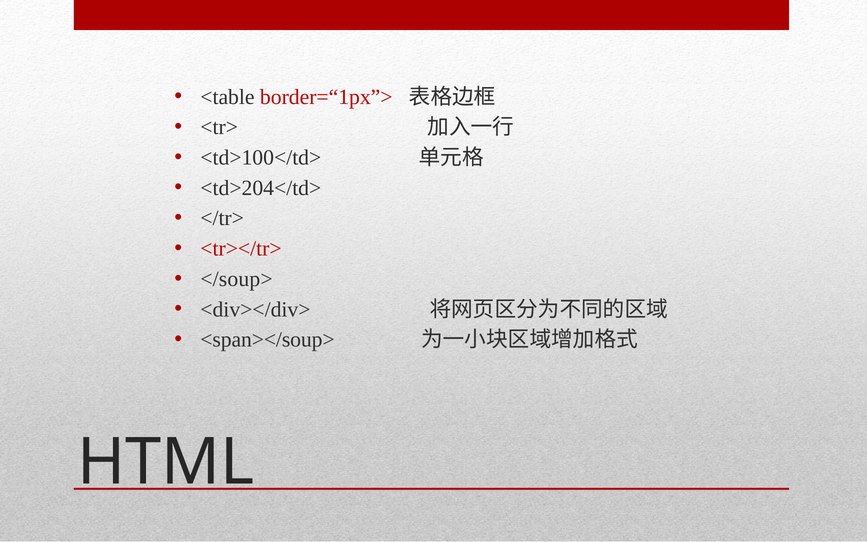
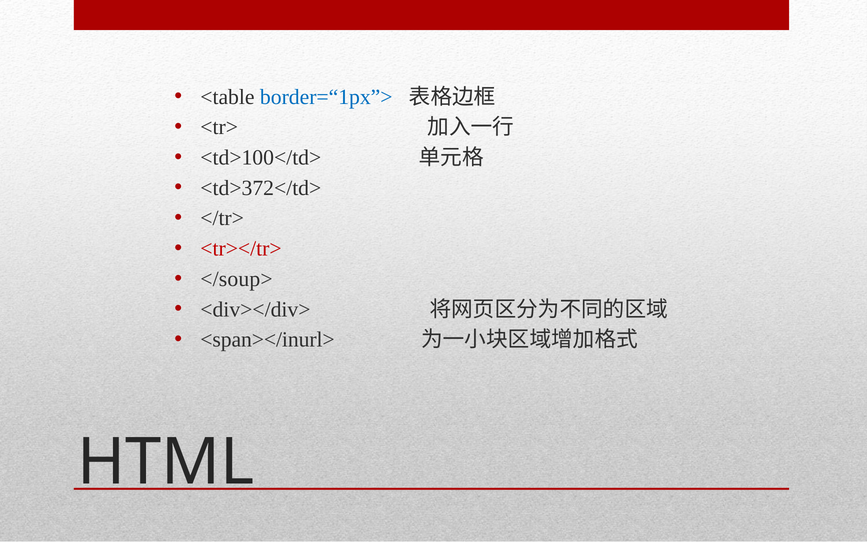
border=“1px”> colour: red -> blue
<td>204</td>: <td>204</td> -> <td>372</td>
<span></soup>: <span></soup> -> <span></inurl>
